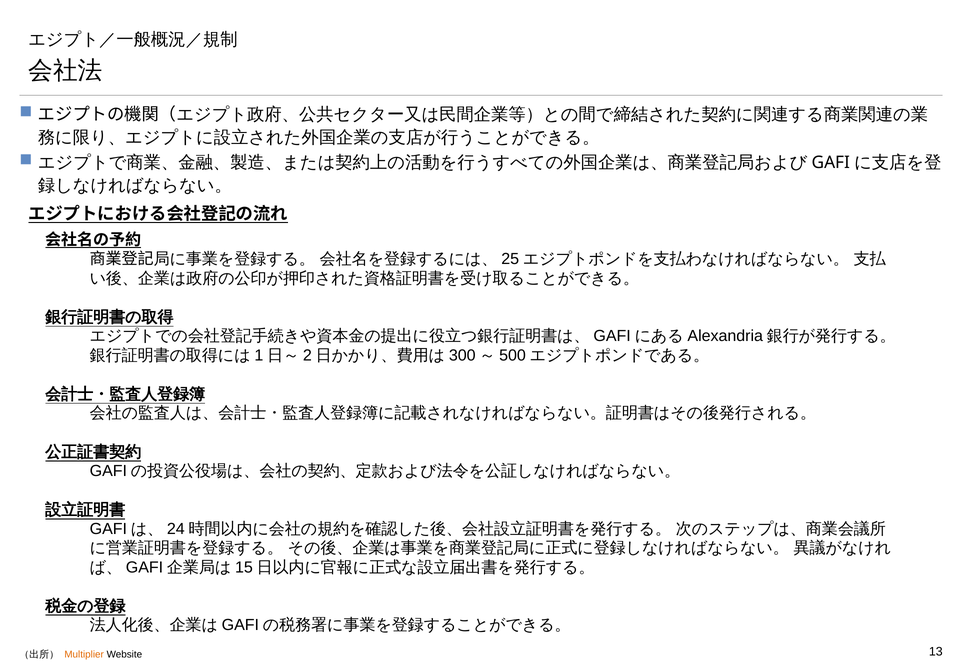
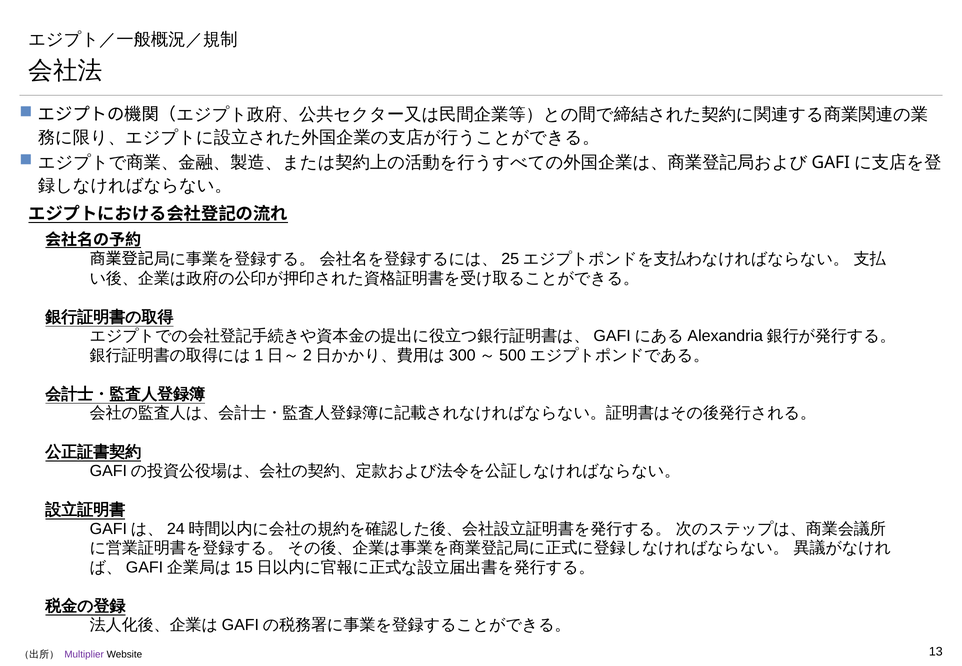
Multiplier colour: orange -> purple
